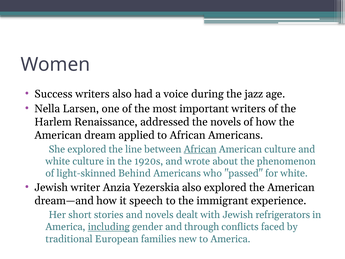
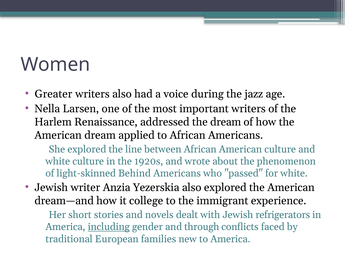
Success: Success -> Greater
the novels: novels -> dream
African at (200, 149) underline: present -> none
speech: speech -> college
